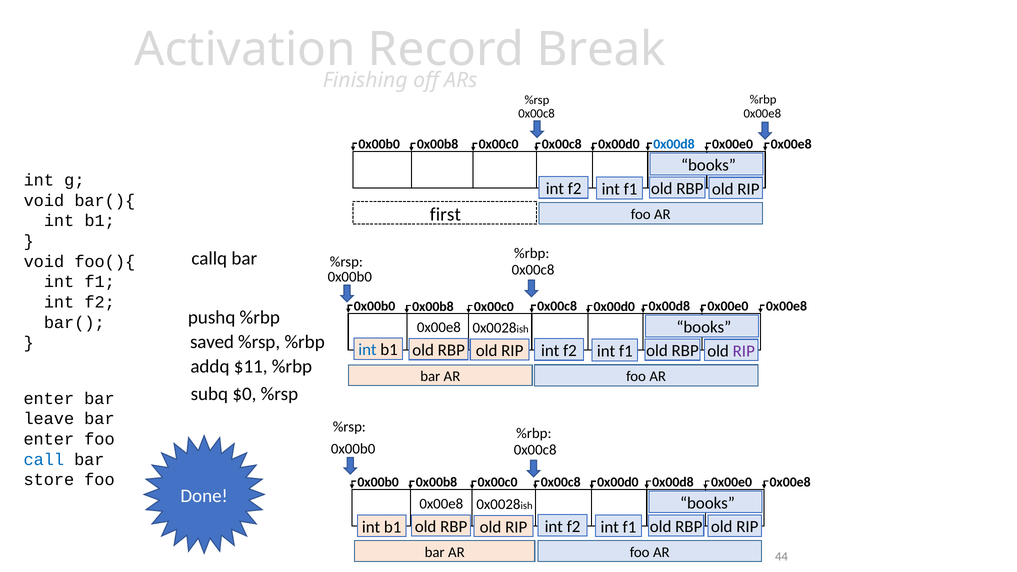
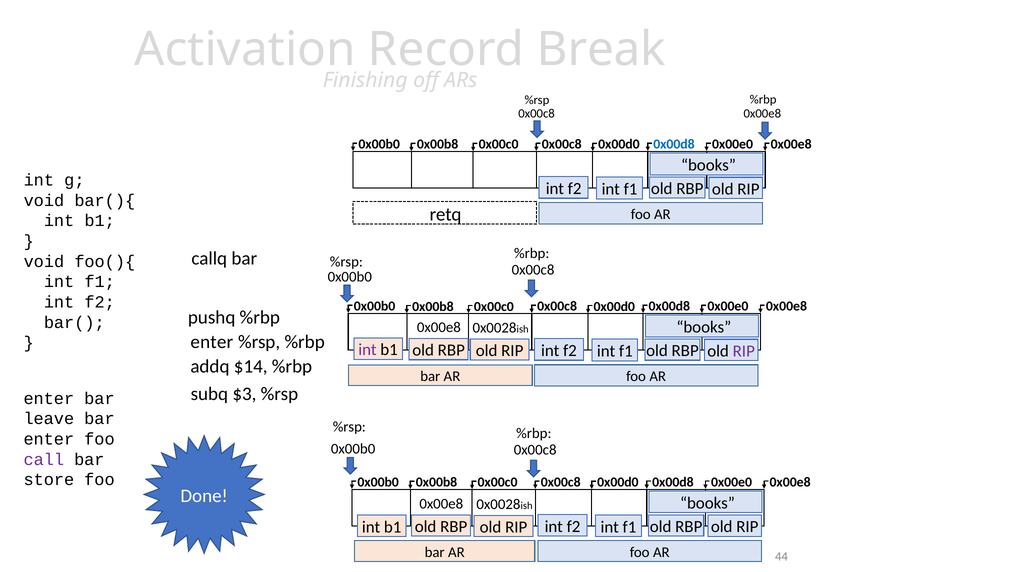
first: first -> retq
saved at (212, 342): saved -> enter
int at (367, 350) colour: blue -> purple
$11: $11 -> $14
$0: $0 -> $3
call colour: blue -> purple
